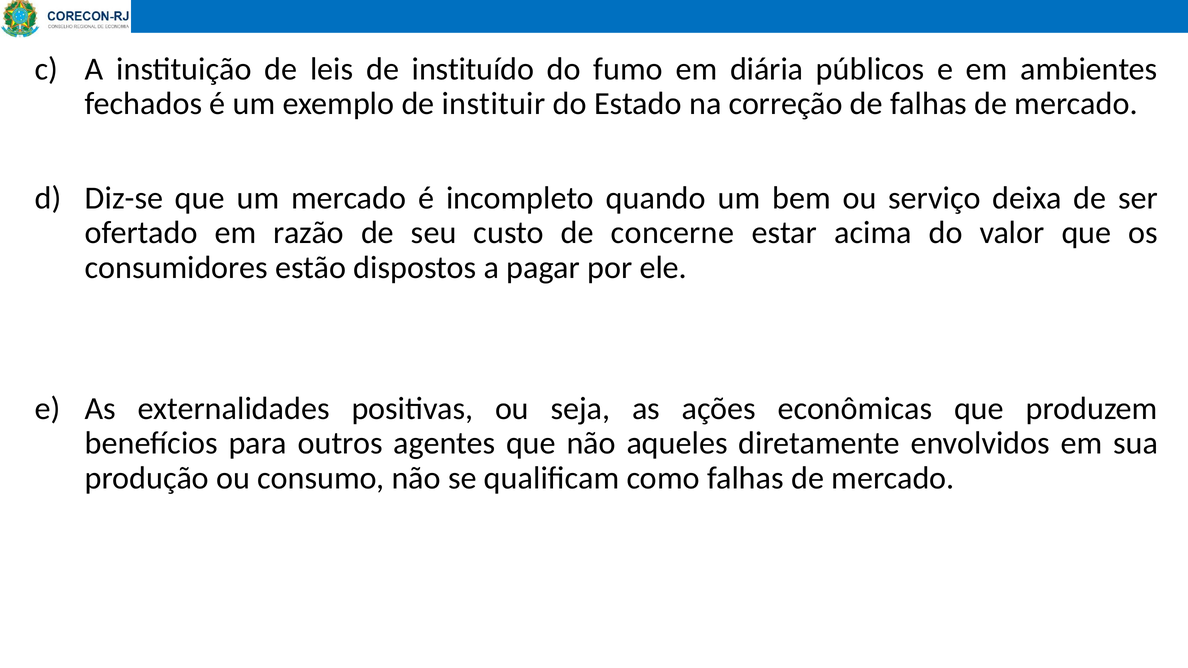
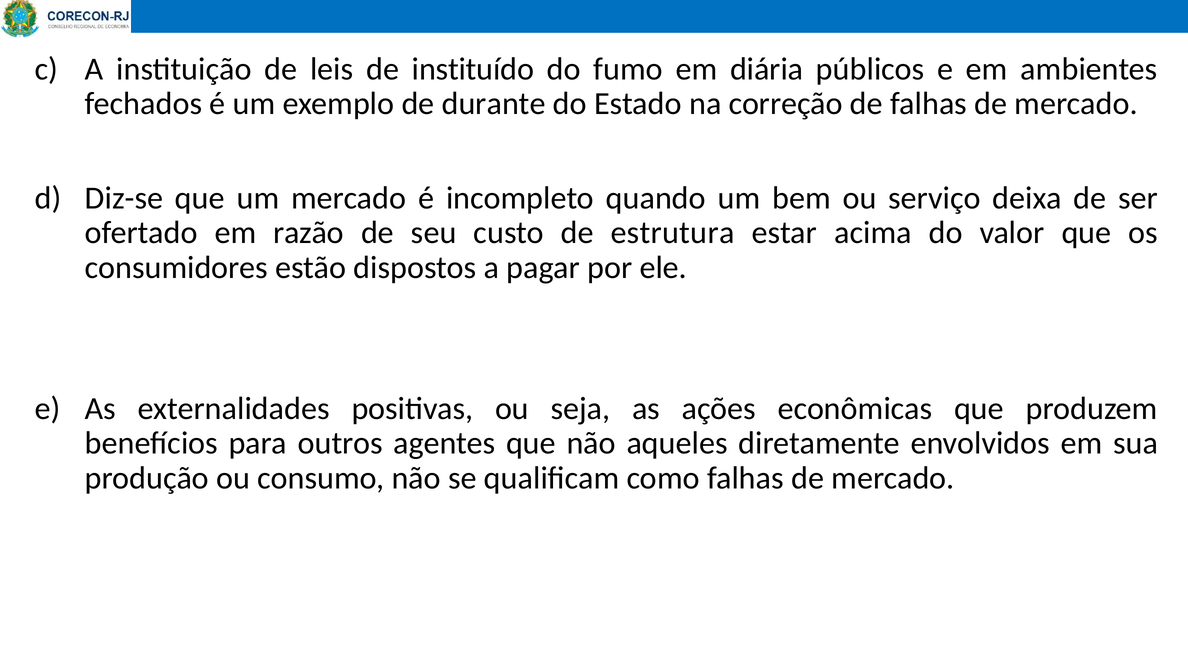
instituir: instituir -> durante
concerne: concerne -> estrutura
